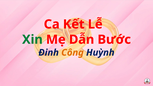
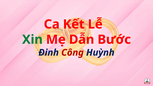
Công colour: orange -> red
